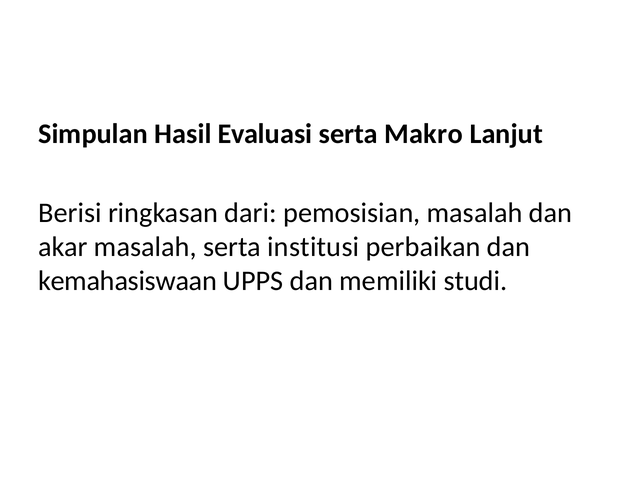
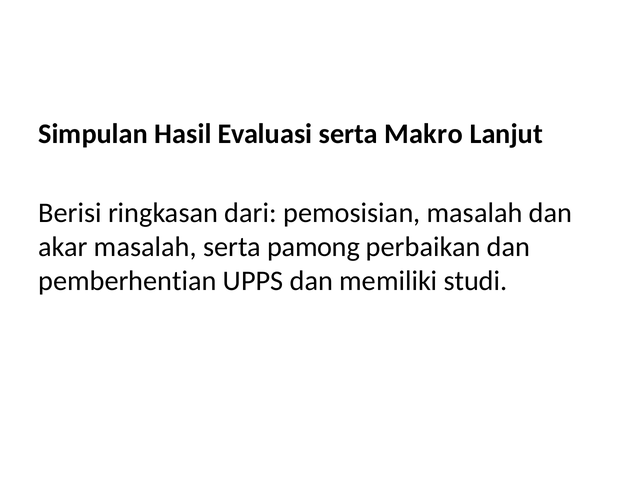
institusi: institusi -> pamong
kemahasiswaan: kemahasiswaan -> pemberhentian
